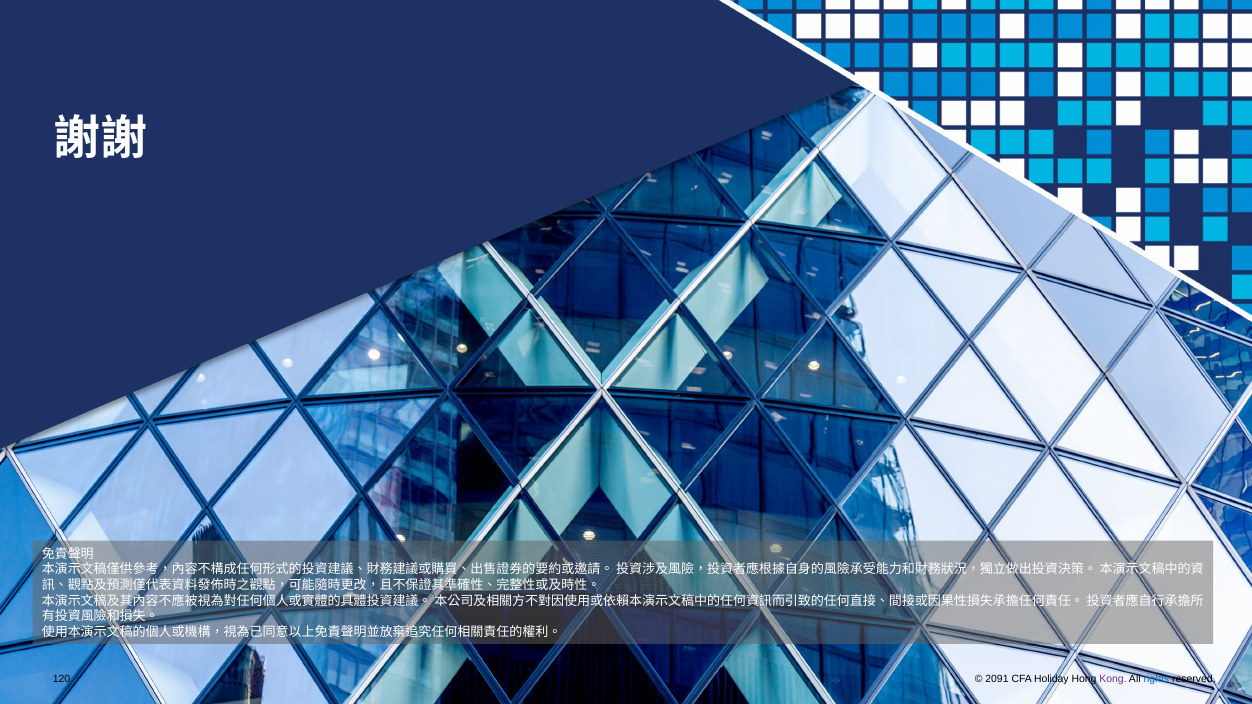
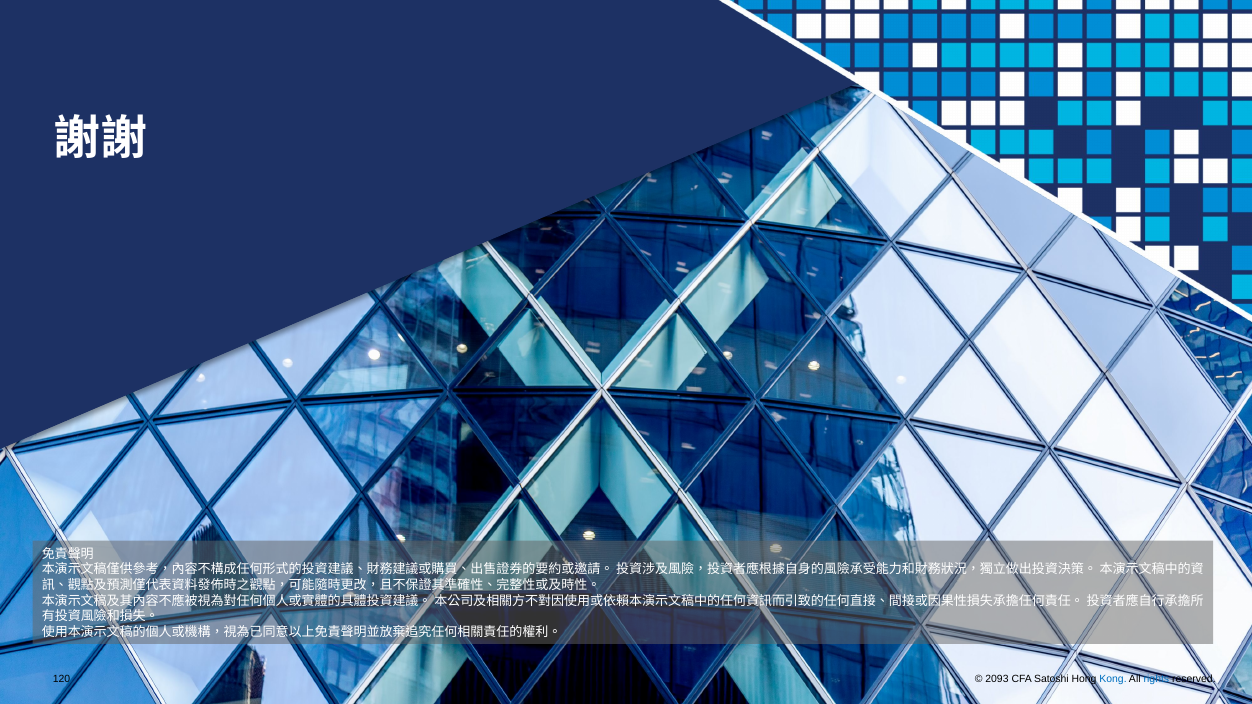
2091: 2091 -> 2093
Holiday: Holiday -> Satoshi
Kong colour: purple -> blue
